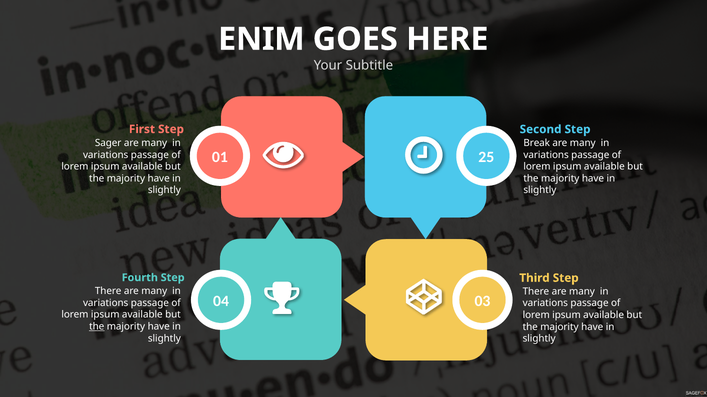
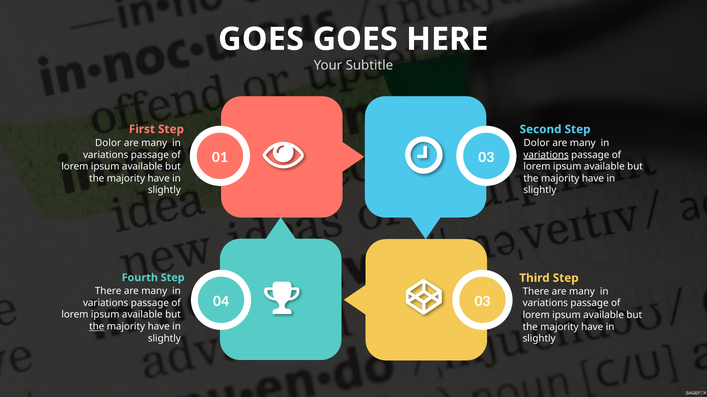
ENIM at (261, 39): ENIM -> GOES
Break at (537, 143): Break -> Dolor
Sager at (108, 143): Sager -> Dolor
01 25: 25 -> 03
variations at (546, 155) underline: none -> present
